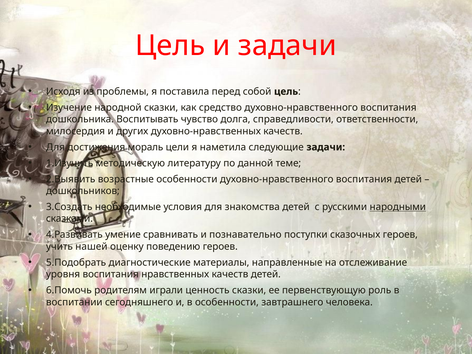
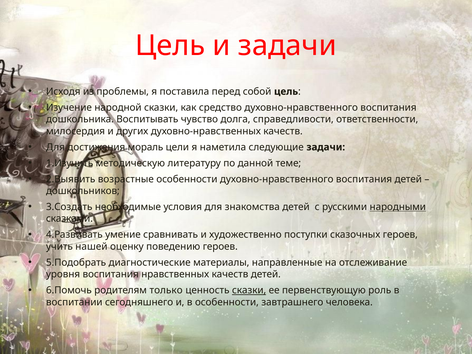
познавательно: познавательно -> художественно
играли: играли -> только
сказки at (249, 290) underline: none -> present
